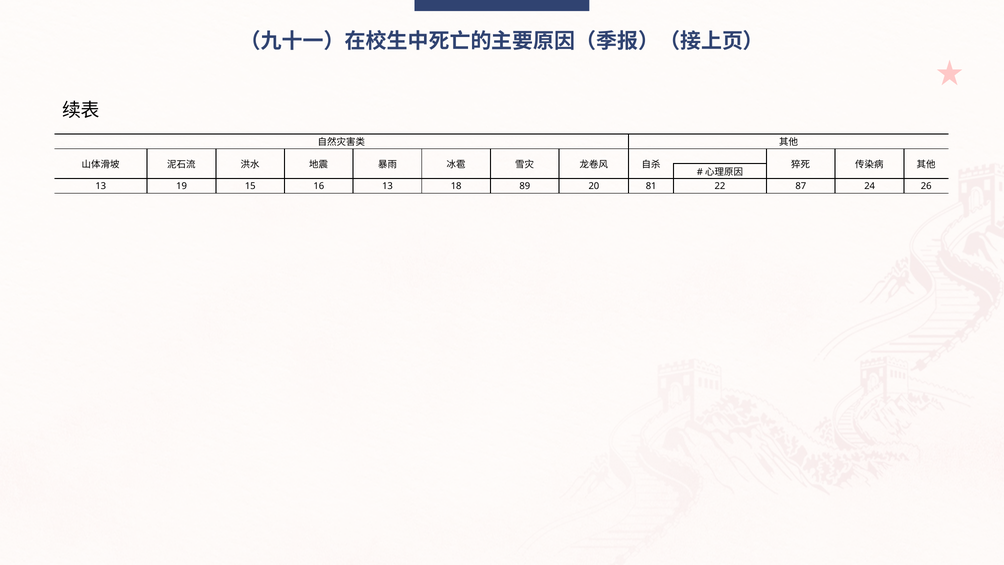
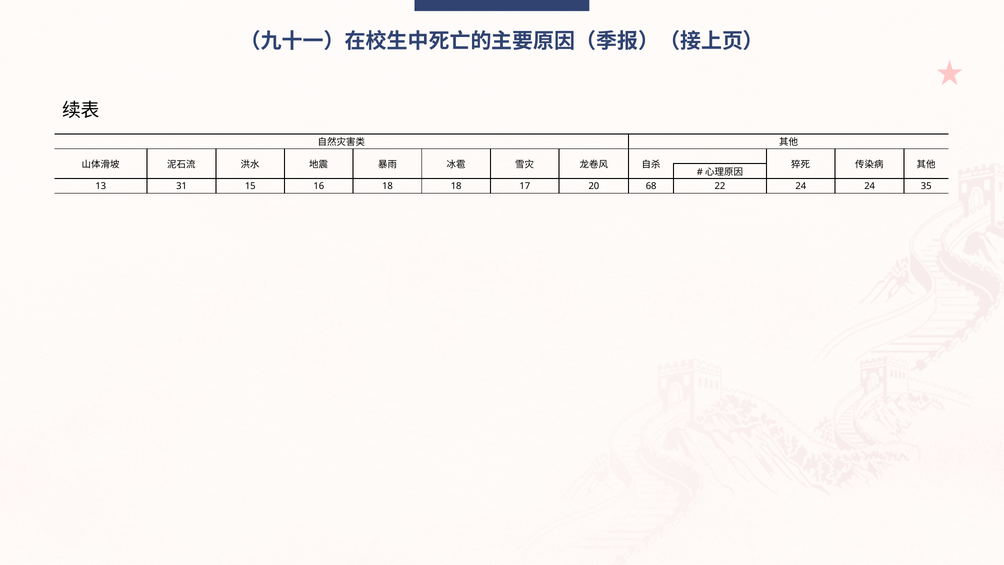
19: 19 -> 31
16 13: 13 -> 18
89: 89 -> 17
81: 81 -> 68
22 87: 87 -> 24
26: 26 -> 35
